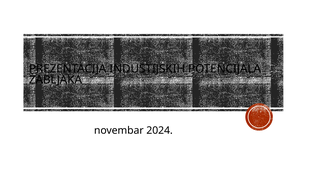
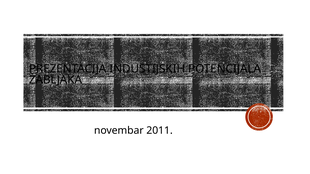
2024: 2024 -> 2011
